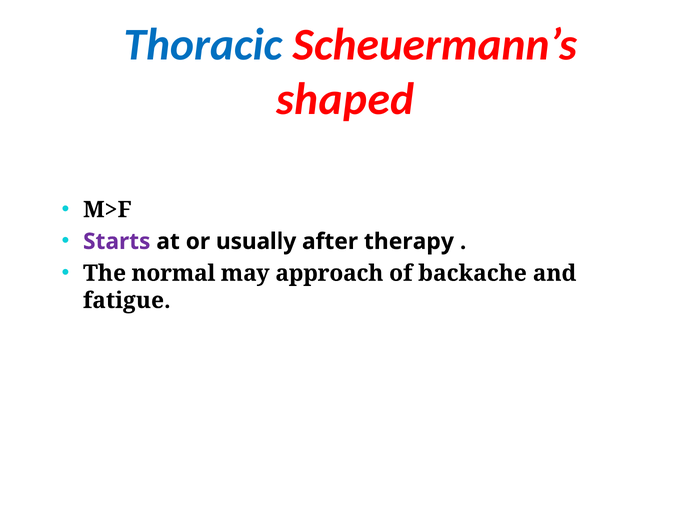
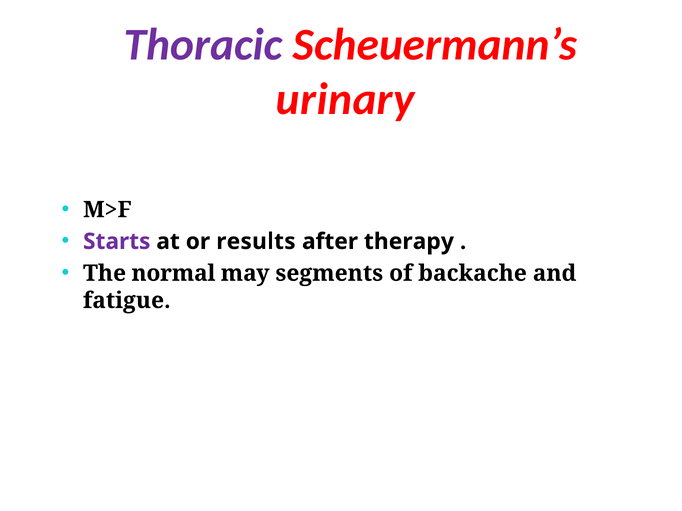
Thoracic colour: blue -> purple
shaped: shaped -> urinary
usually: usually -> results
approach: approach -> segments
